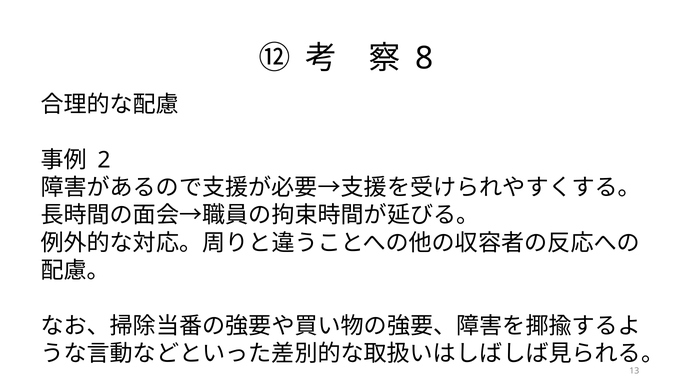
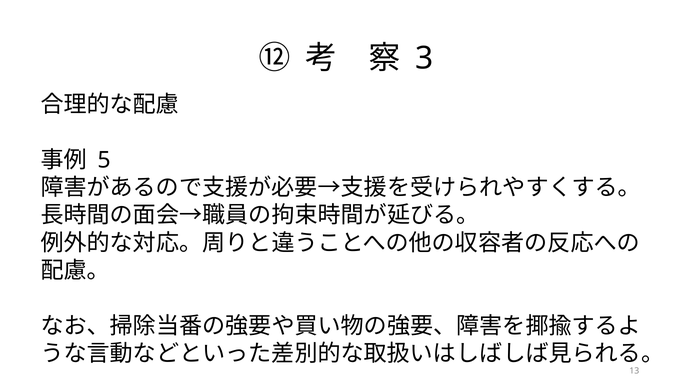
8: 8 -> 3
2: 2 -> 5
